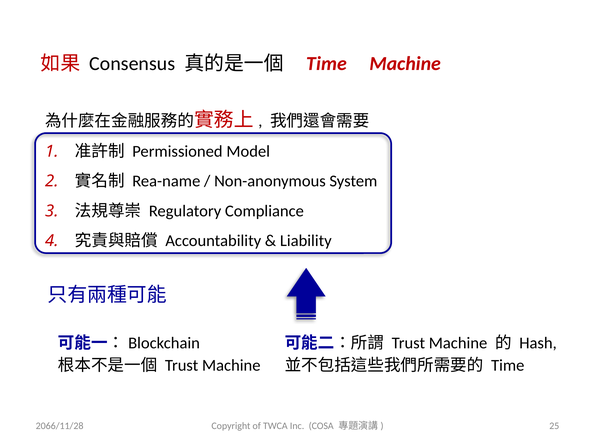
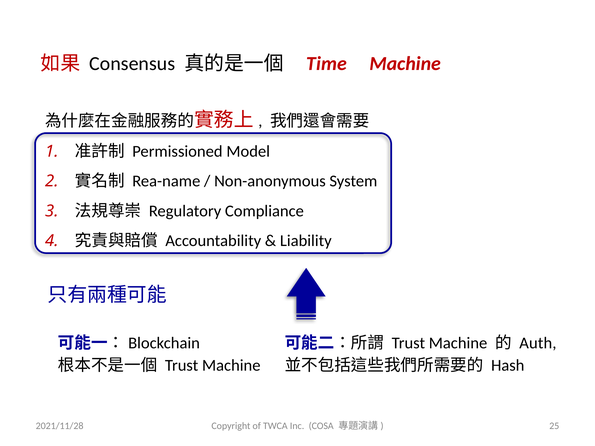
Hash: Hash -> Auth
Time at (508, 366): Time -> Hash
2066/11/28: 2066/11/28 -> 2021/11/28
